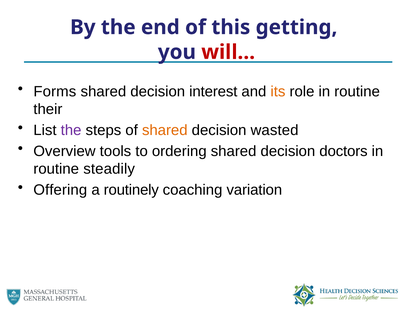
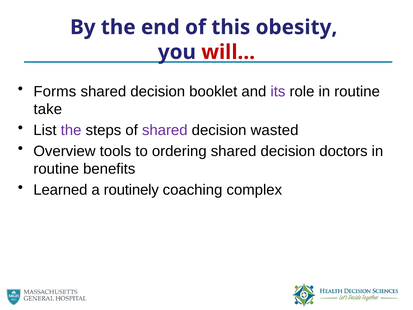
getting: getting -> obesity
interest: interest -> booklet
its colour: orange -> purple
their: their -> take
shared at (165, 130) colour: orange -> purple
steadily: steadily -> benefits
Offering: Offering -> Learned
variation: variation -> complex
